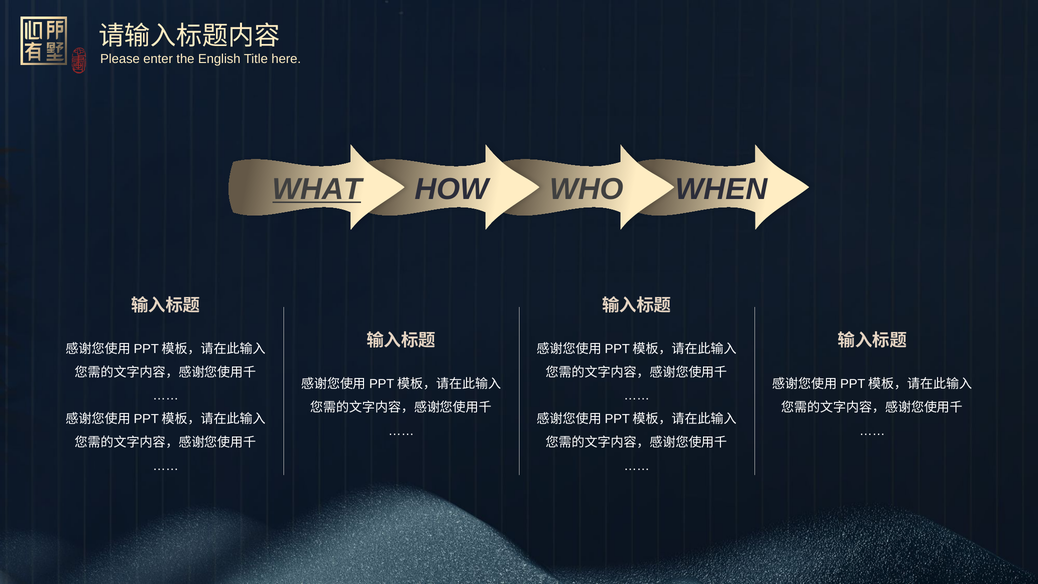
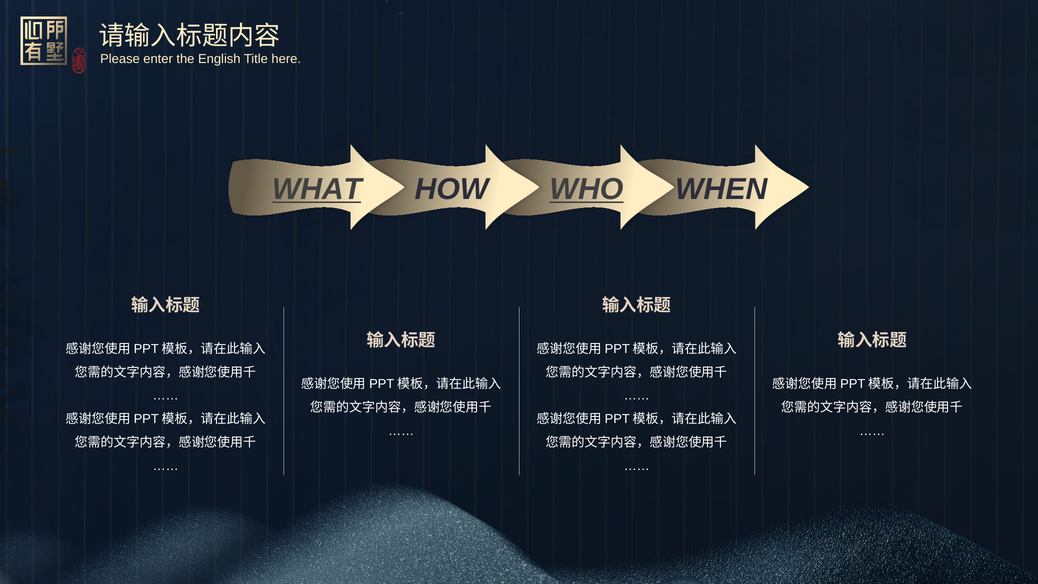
WHO underline: none -> present
